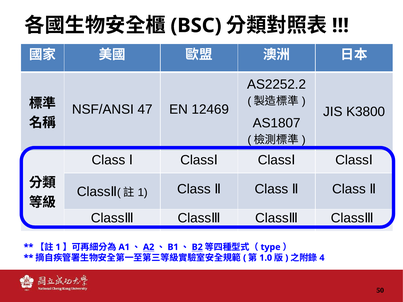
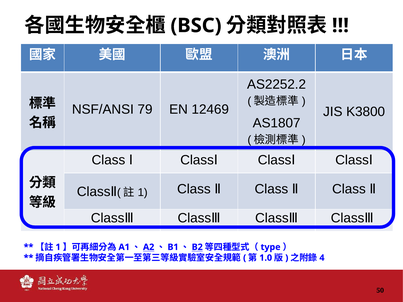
47: 47 -> 79
